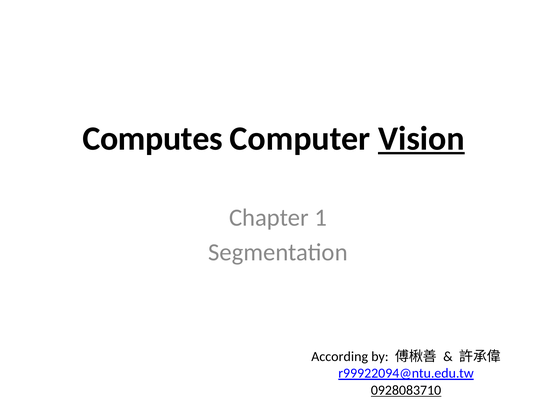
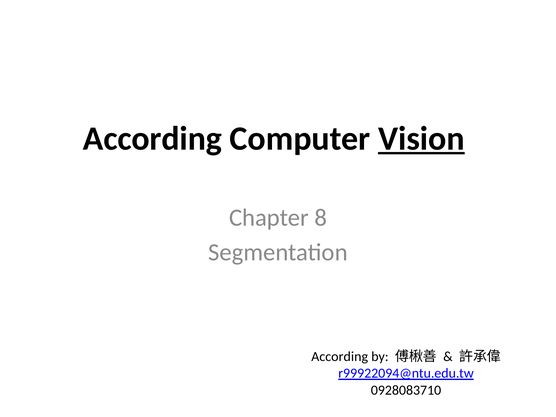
Computes at (153, 139): Computes -> According
1: 1 -> 8
0928083710 underline: present -> none
